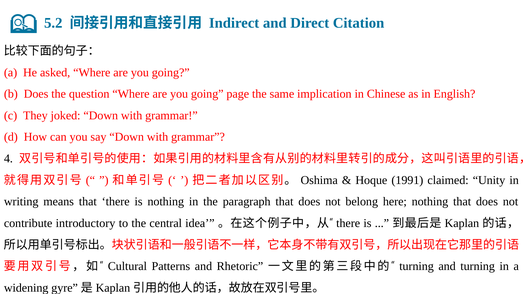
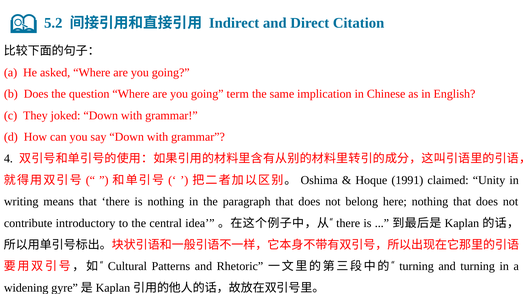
page: page -> term
